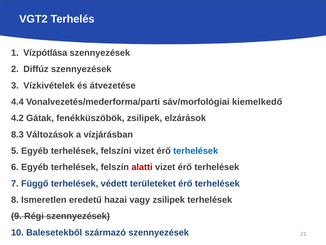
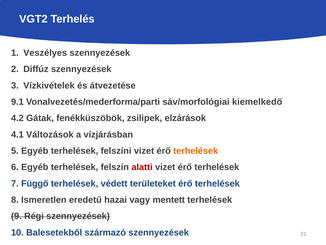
Vízpótlása: Vízpótlása -> Veszélyes
4.4: 4.4 -> 9.1
8.3: 8.3 -> 4.1
terhelések at (196, 151) colour: blue -> orange
vagy zsilipek: zsilipek -> mentett
